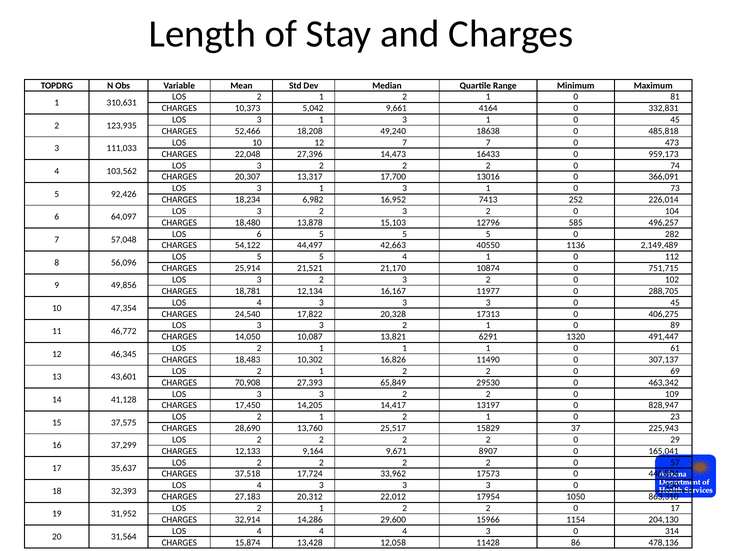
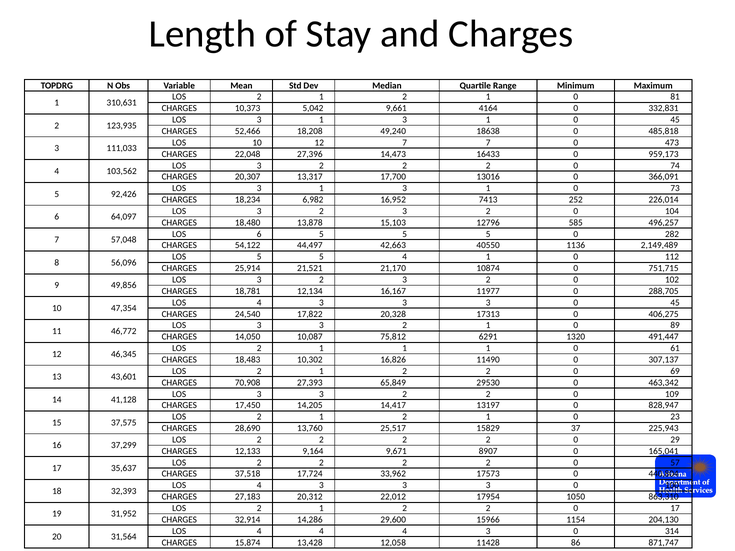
13,821: 13,821 -> 75,812
478,136: 478,136 -> 871,747
